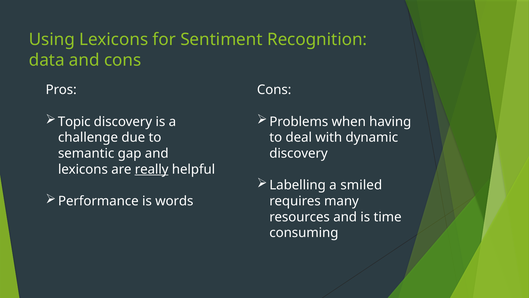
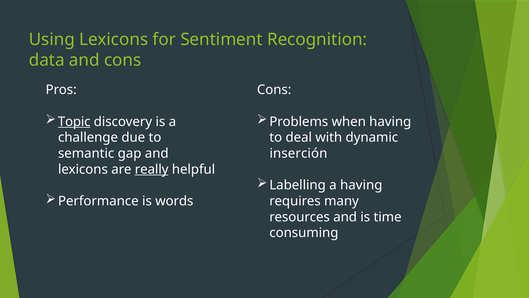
Topic underline: none -> present
discovery at (299, 153): discovery -> inserción
a smiled: smiled -> having
